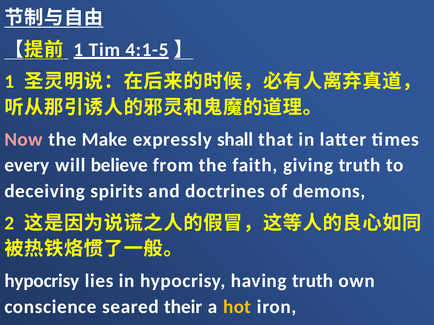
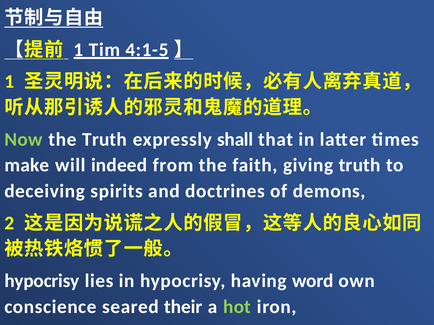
Now colour: pink -> light green
the Make: Make -> Truth
every: every -> make
believe: believe -> indeed
having truth: truth -> word
hot colour: yellow -> light green
